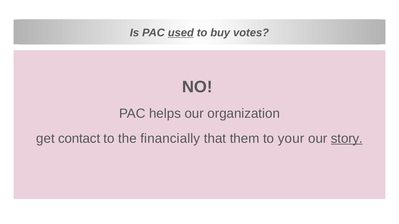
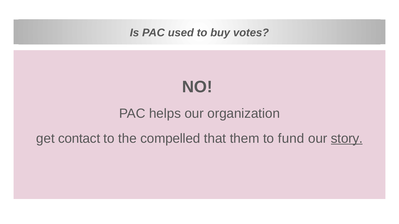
used underline: present -> none
financially: financially -> compelled
your: your -> fund
